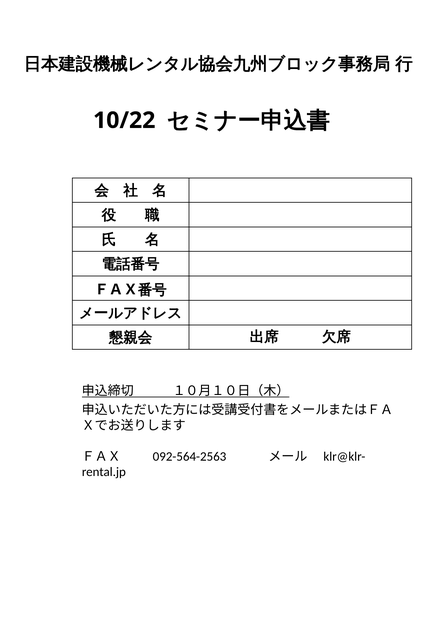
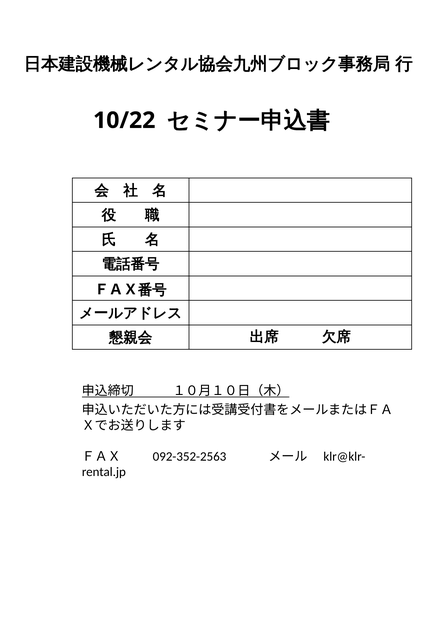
092-564-2563: 092-564-2563 -> 092-352-2563
